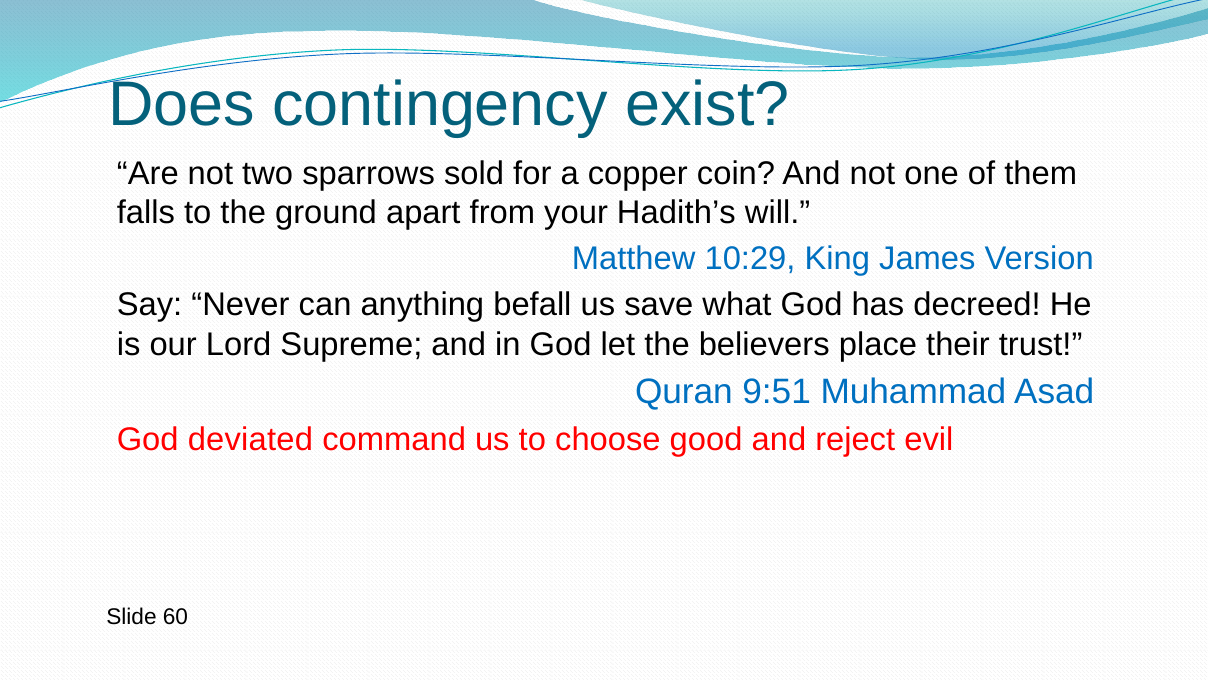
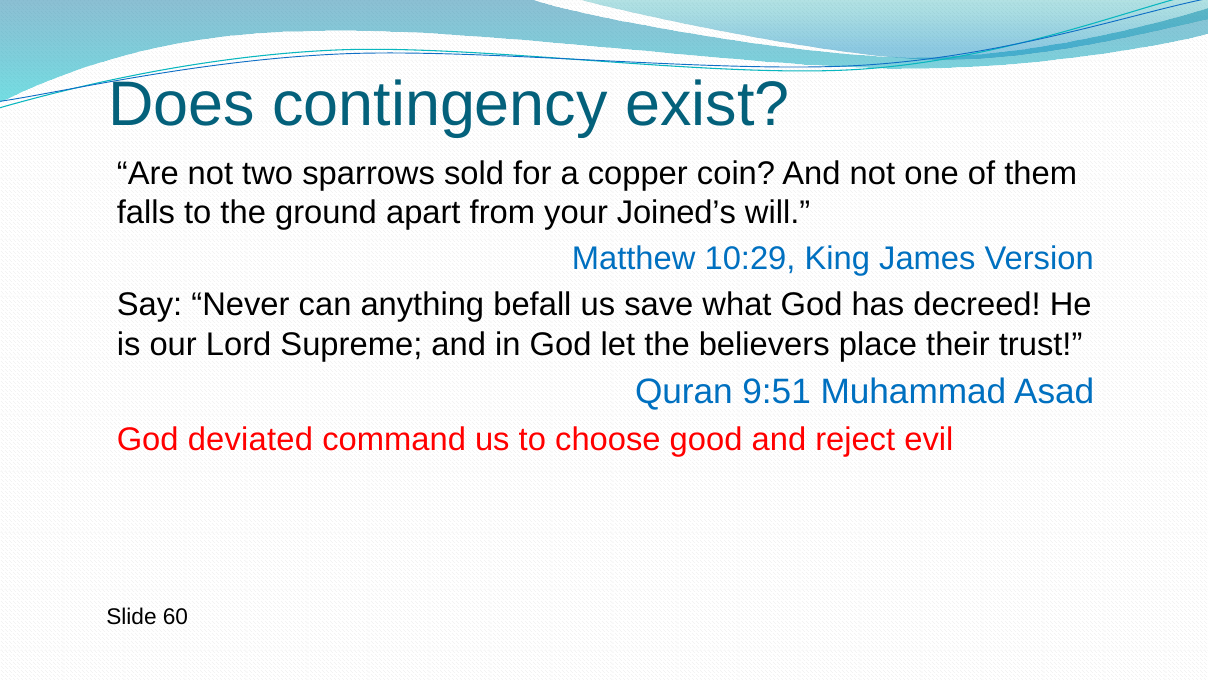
Hadith’s: Hadith’s -> Joined’s
